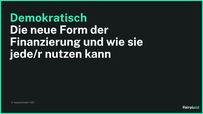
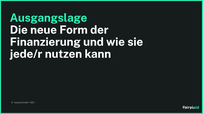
Demokratisch: Demokratisch -> Ausgangslage
